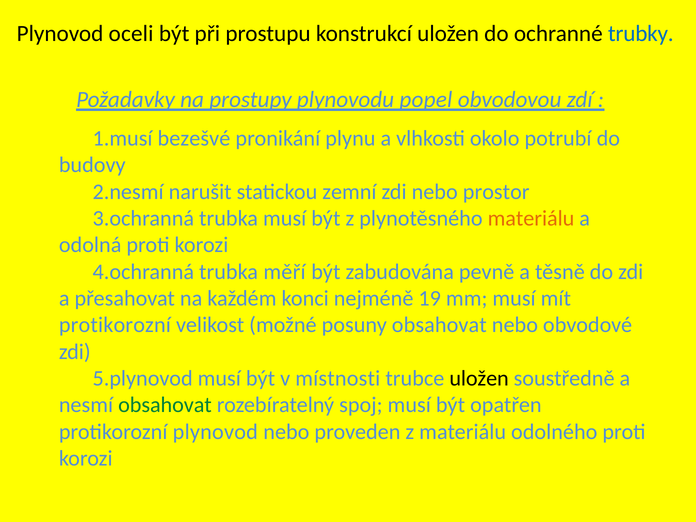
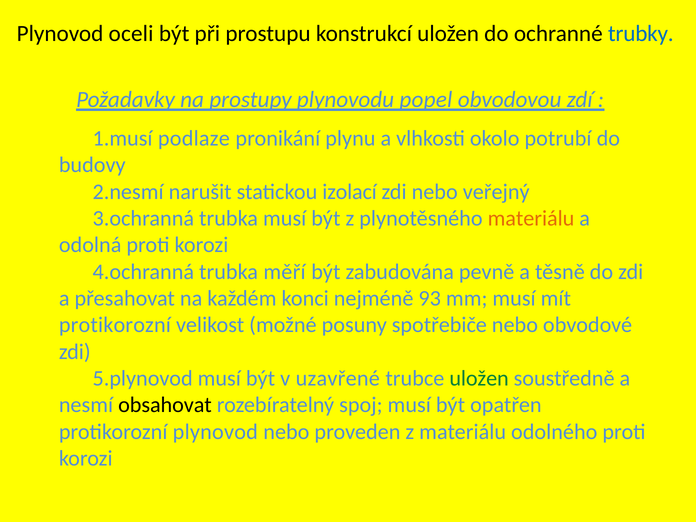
bezešvé: bezešvé -> podlaze
zemní: zemní -> izolací
prostor: prostor -> veřejný
19: 19 -> 93
posuny obsahovat: obsahovat -> spotřebiče
místnosti: místnosti -> uzavřené
uložen at (479, 378) colour: black -> green
obsahovat at (165, 405) colour: green -> black
